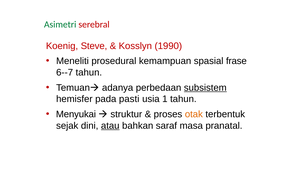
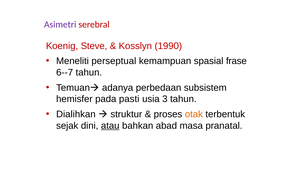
Asimetri colour: green -> purple
prosedural: prosedural -> perseptual
subsistem underline: present -> none
1: 1 -> 3
Menyukai: Menyukai -> Dialihkan
saraf: saraf -> abad
